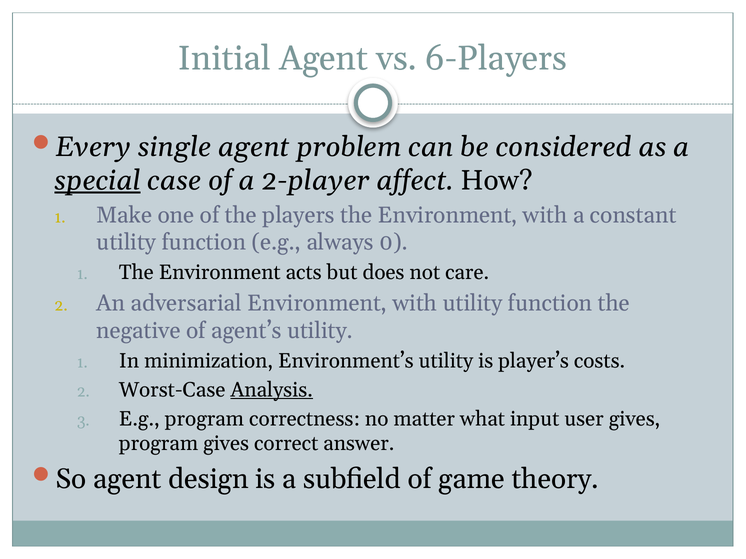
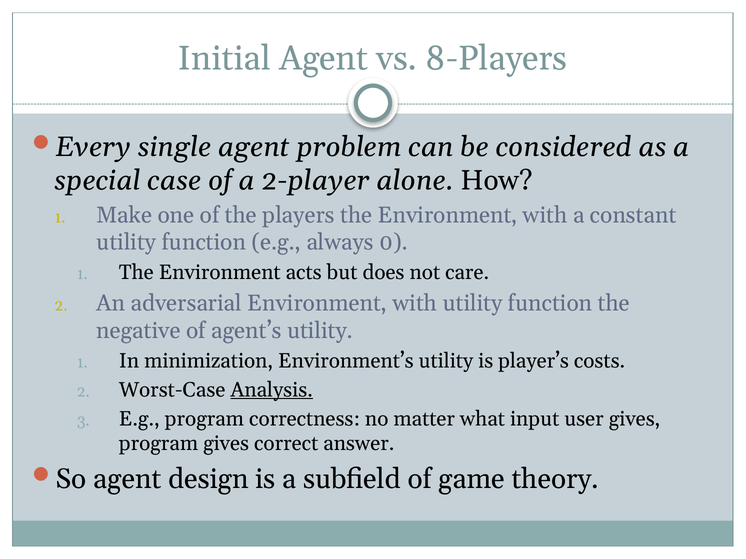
6-Players: 6-Players -> 8-Players
special underline: present -> none
affect: affect -> alone
